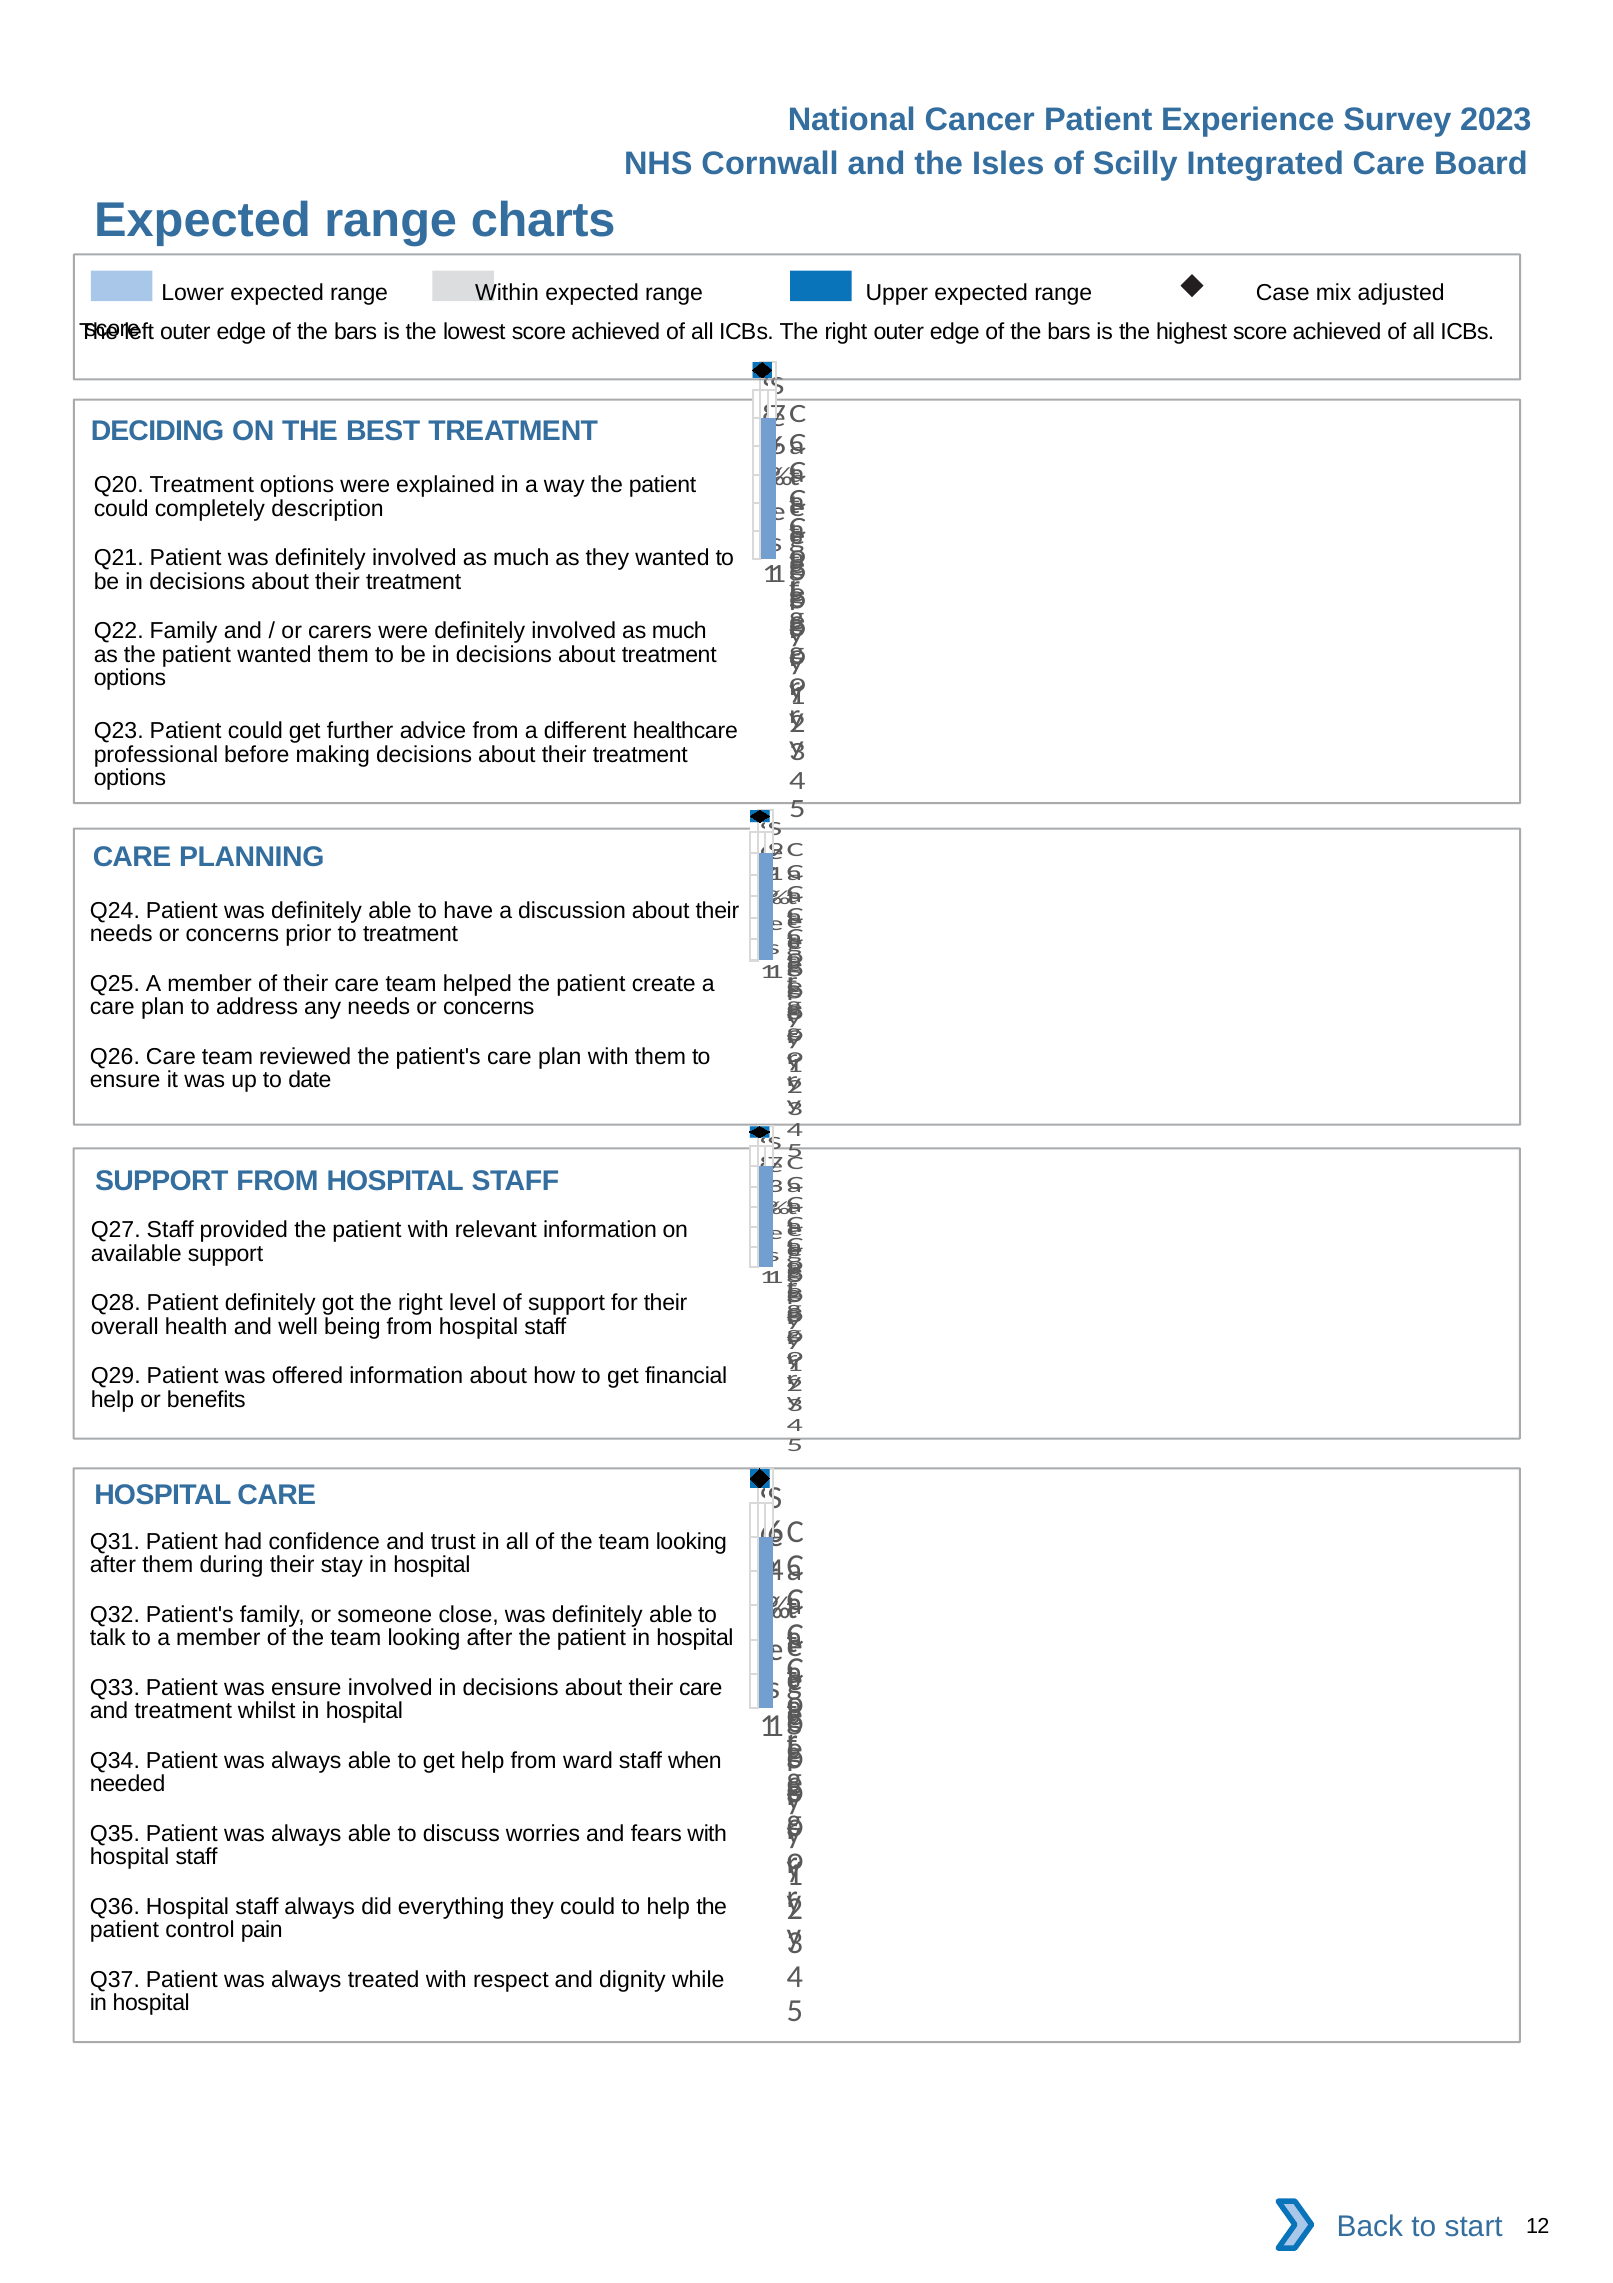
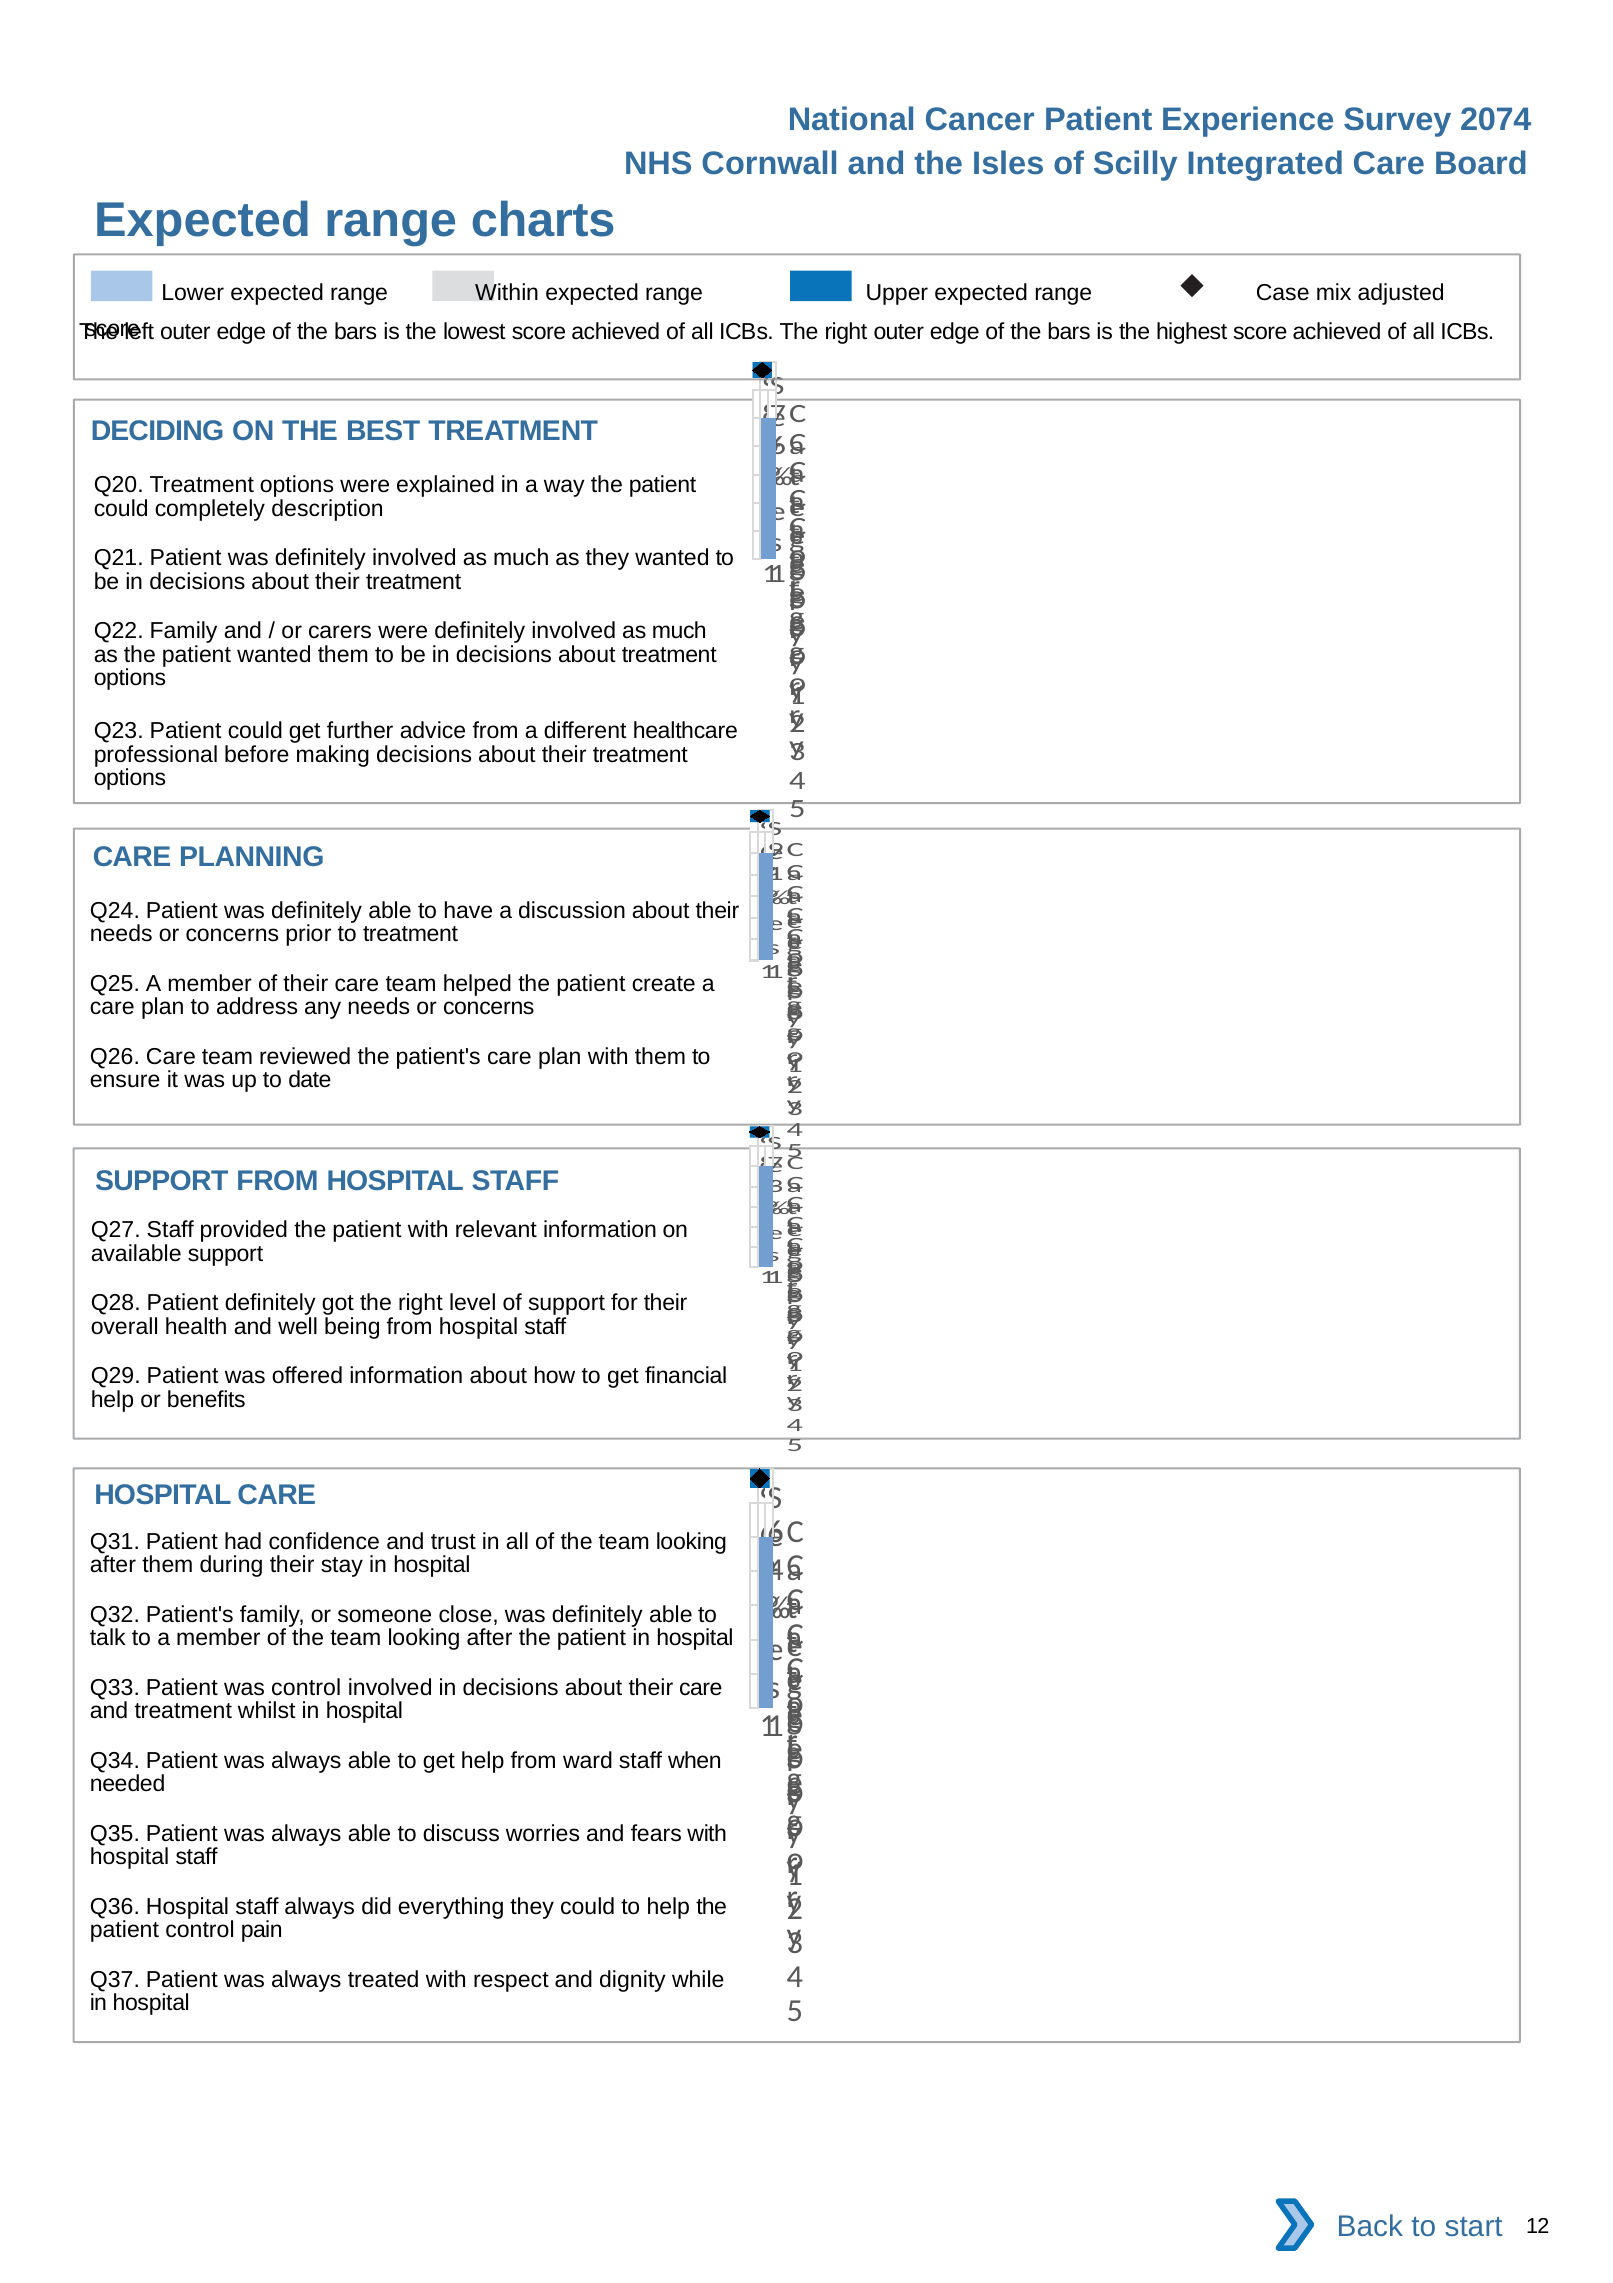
2023: 2023 -> 2074
was ensure: ensure -> control
